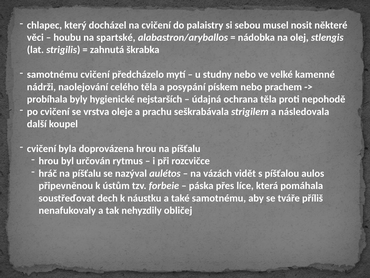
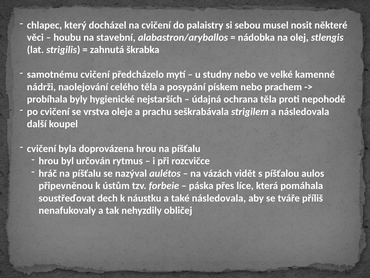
spartské: spartské -> stavební
také samotnému: samotnému -> následovala
